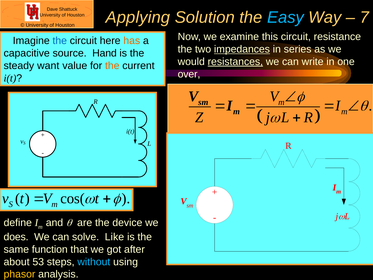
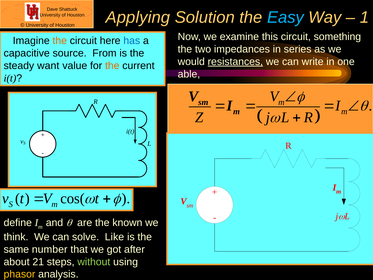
7: 7 -> 1
resistance: resistance -> something
the at (60, 41) colour: blue -> orange
has colour: orange -> blue
impedances underline: present -> none
Hand: Hand -> From
over: over -> able
device: device -> known
does: does -> think
function: function -> number
53: 53 -> 21
without colour: light blue -> light green
